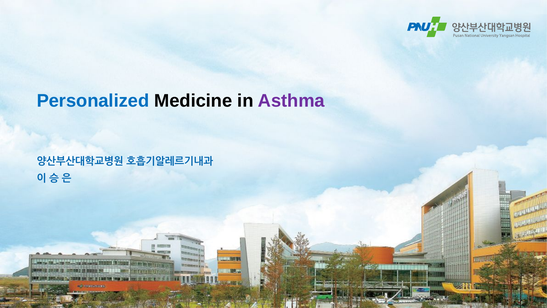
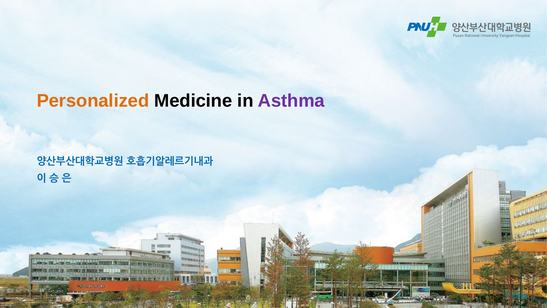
Personalized colour: blue -> orange
